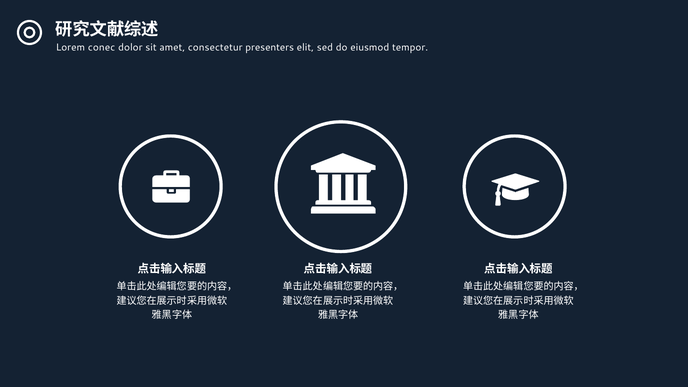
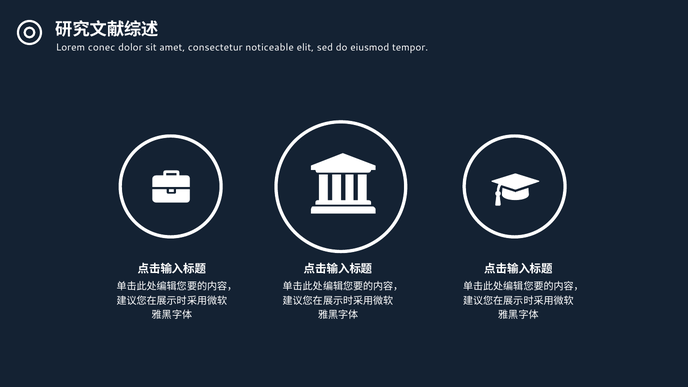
presenters: presenters -> noticeable
